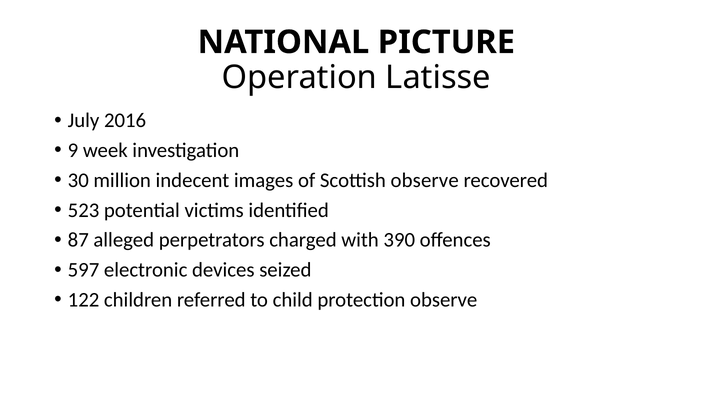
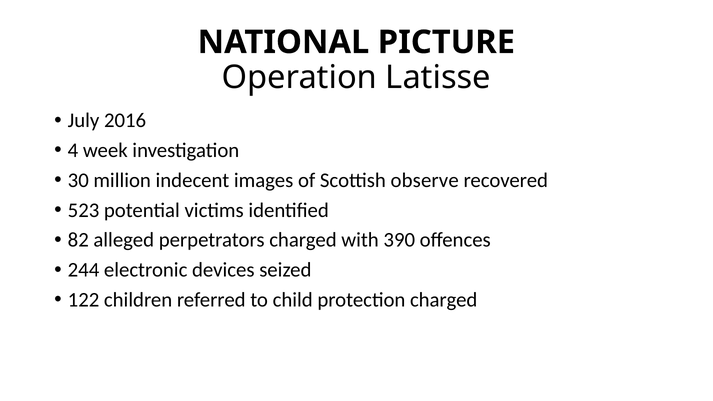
9: 9 -> 4
87: 87 -> 82
597: 597 -> 244
protection observe: observe -> charged
